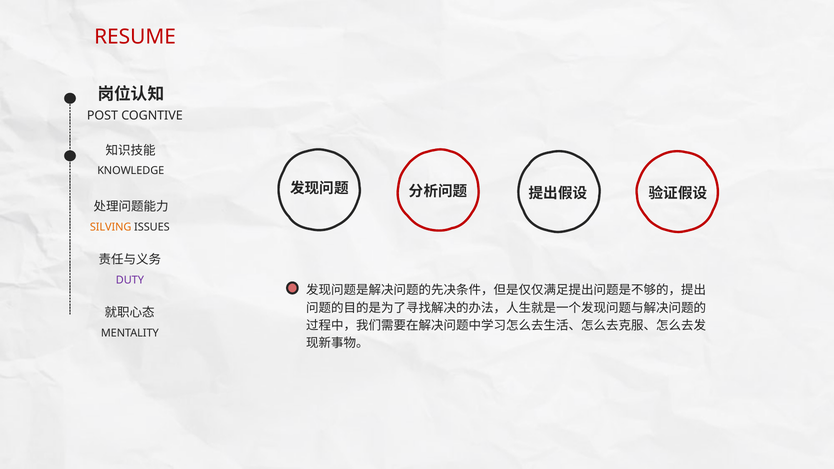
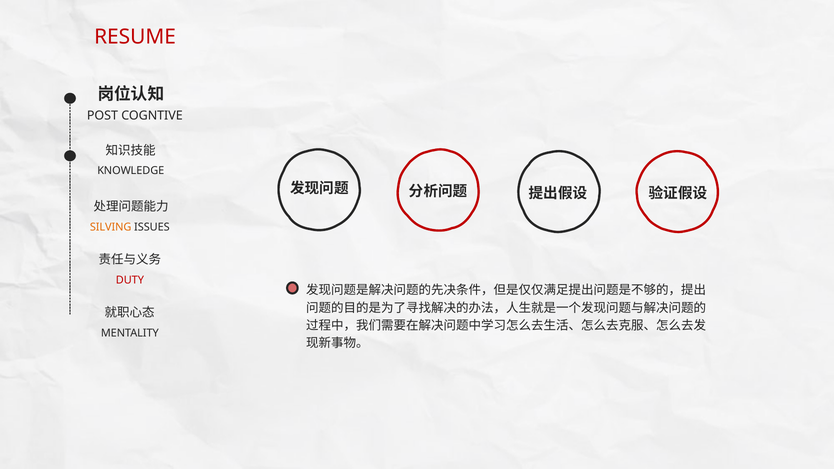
DUTY colour: purple -> red
